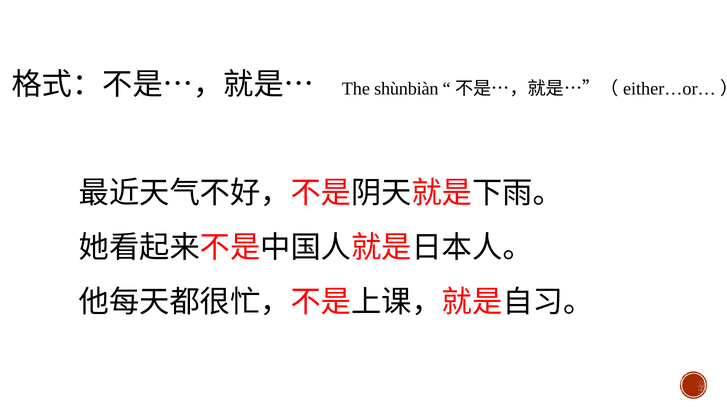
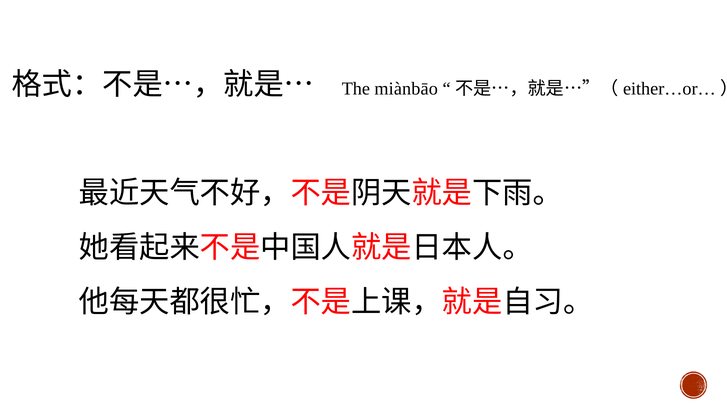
shùnbiàn: shùnbiàn -> miànbāo
